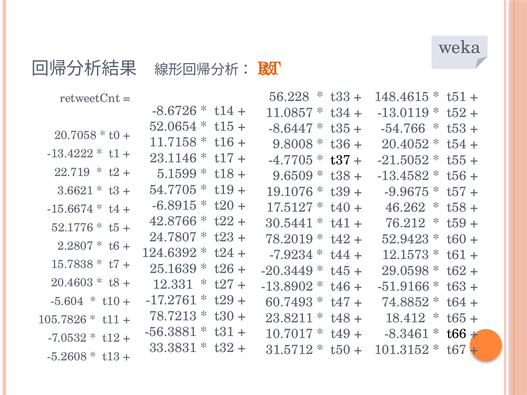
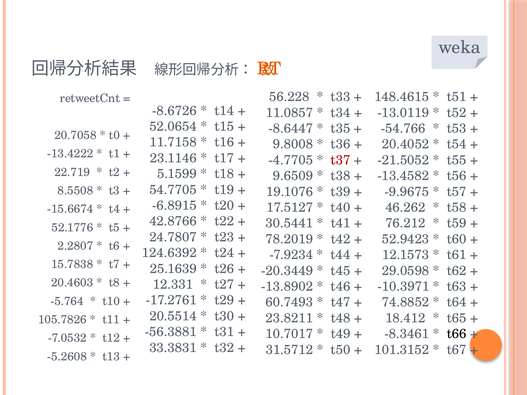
t37 colour: black -> red
3.6621: 3.6621 -> 8.5508
-51.9166: -51.9166 -> -10.3971
-5.604: -5.604 -> -5.764
78.7213: 78.7213 -> 20.5514
